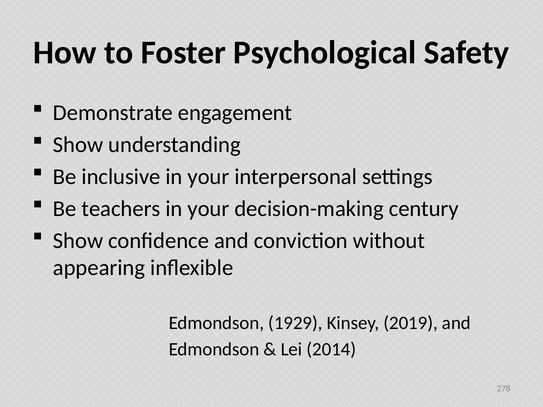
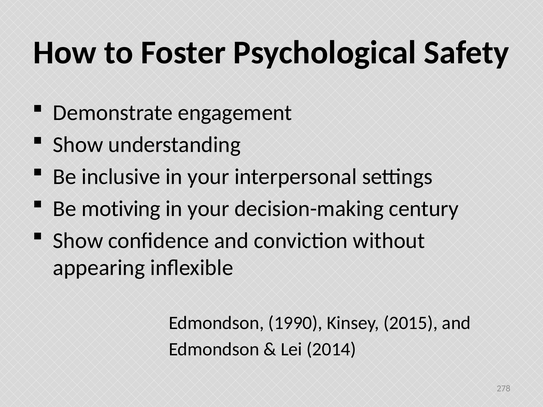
teachers: teachers -> motiving
1929: 1929 -> 1990
2019: 2019 -> 2015
